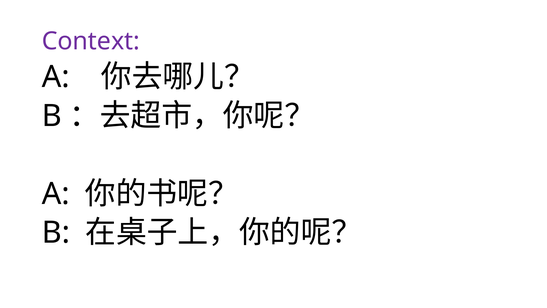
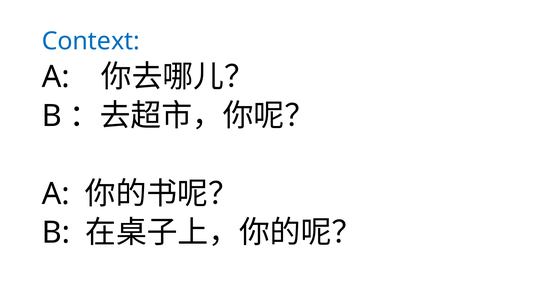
Context colour: purple -> blue
